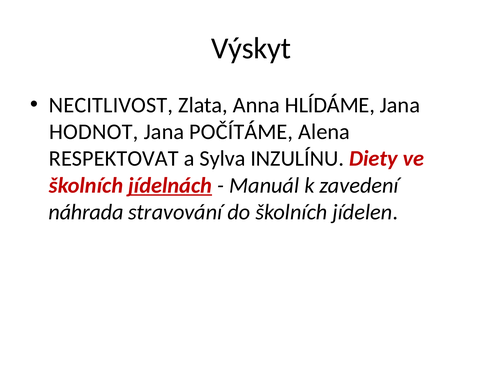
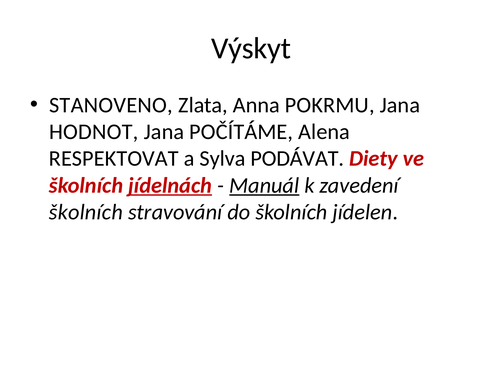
NECITLIVOST: NECITLIVOST -> STANOVENO
HLÍDÁME: HLÍDÁME -> POKRMU
INZULÍNU: INZULÍNU -> PODÁVAT
Manuál underline: none -> present
náhrada at (86, 212): náhrada -> školních
